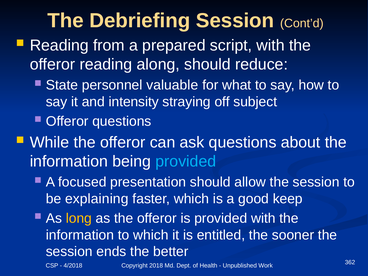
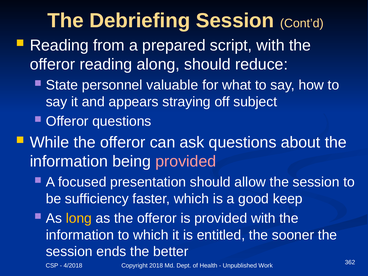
intensity: intensity -> appears
provided at (186, 161) colour: light blue -> pink
explaining: explaining -> sufficiency
